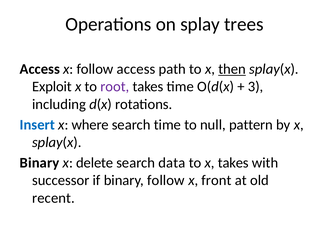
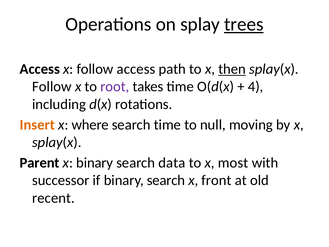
trees underline: none -> present
Exploit at (52, 87): Exploit -> Follow
3: 3 -> 4
Insert colour: blue -> orange
pattern: pattern -> moving
Binary at (40, 163): Binary -> Parent
x delete: delete -> binary
x takes: takes -> most
if binary follow: follow -> search
